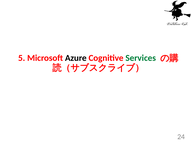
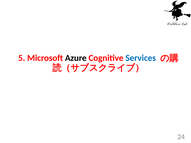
Services colour: green -> blue
